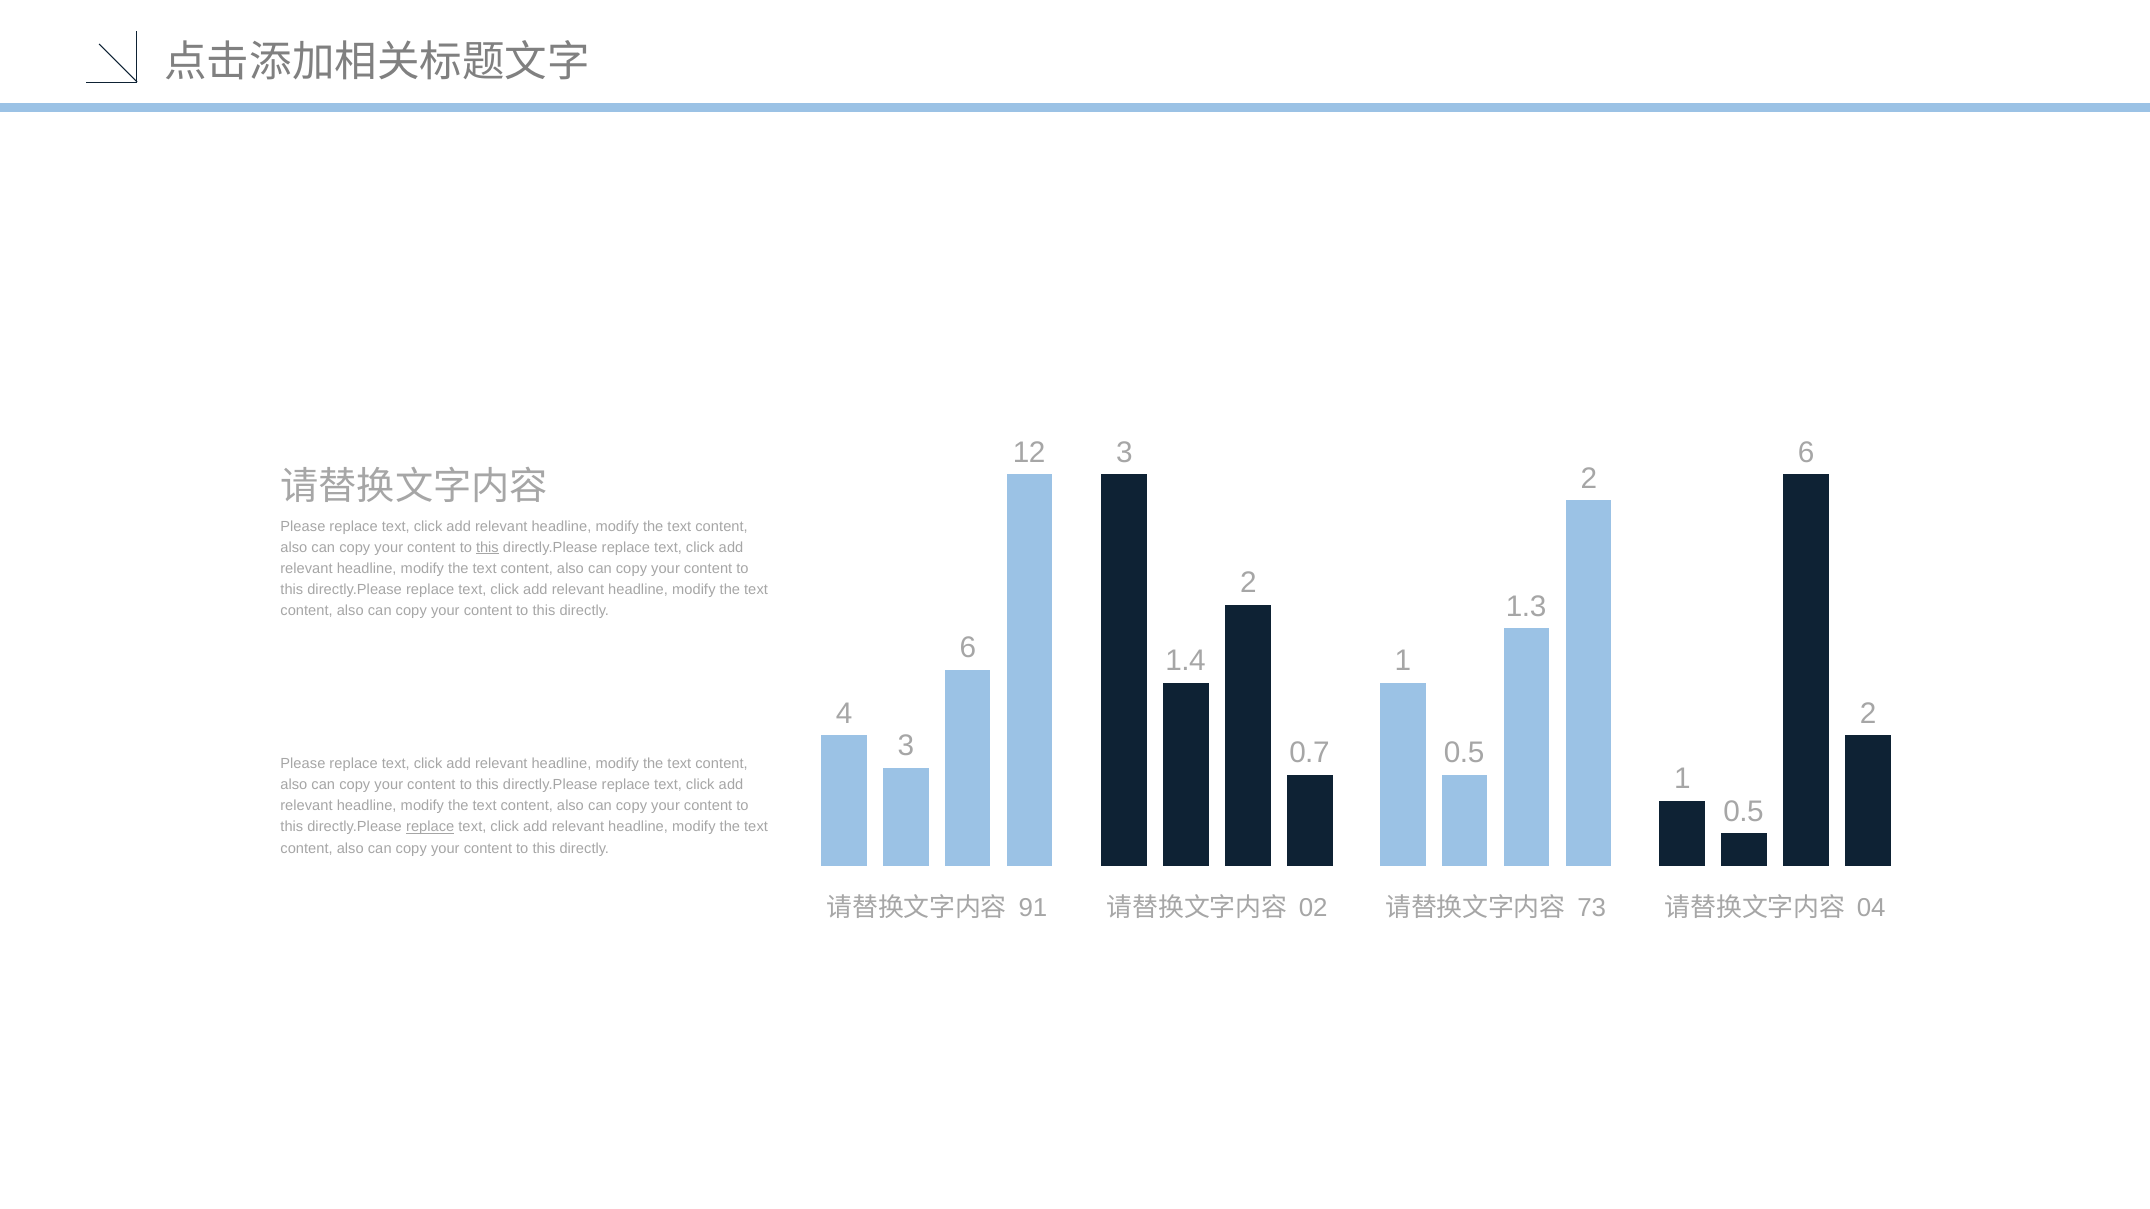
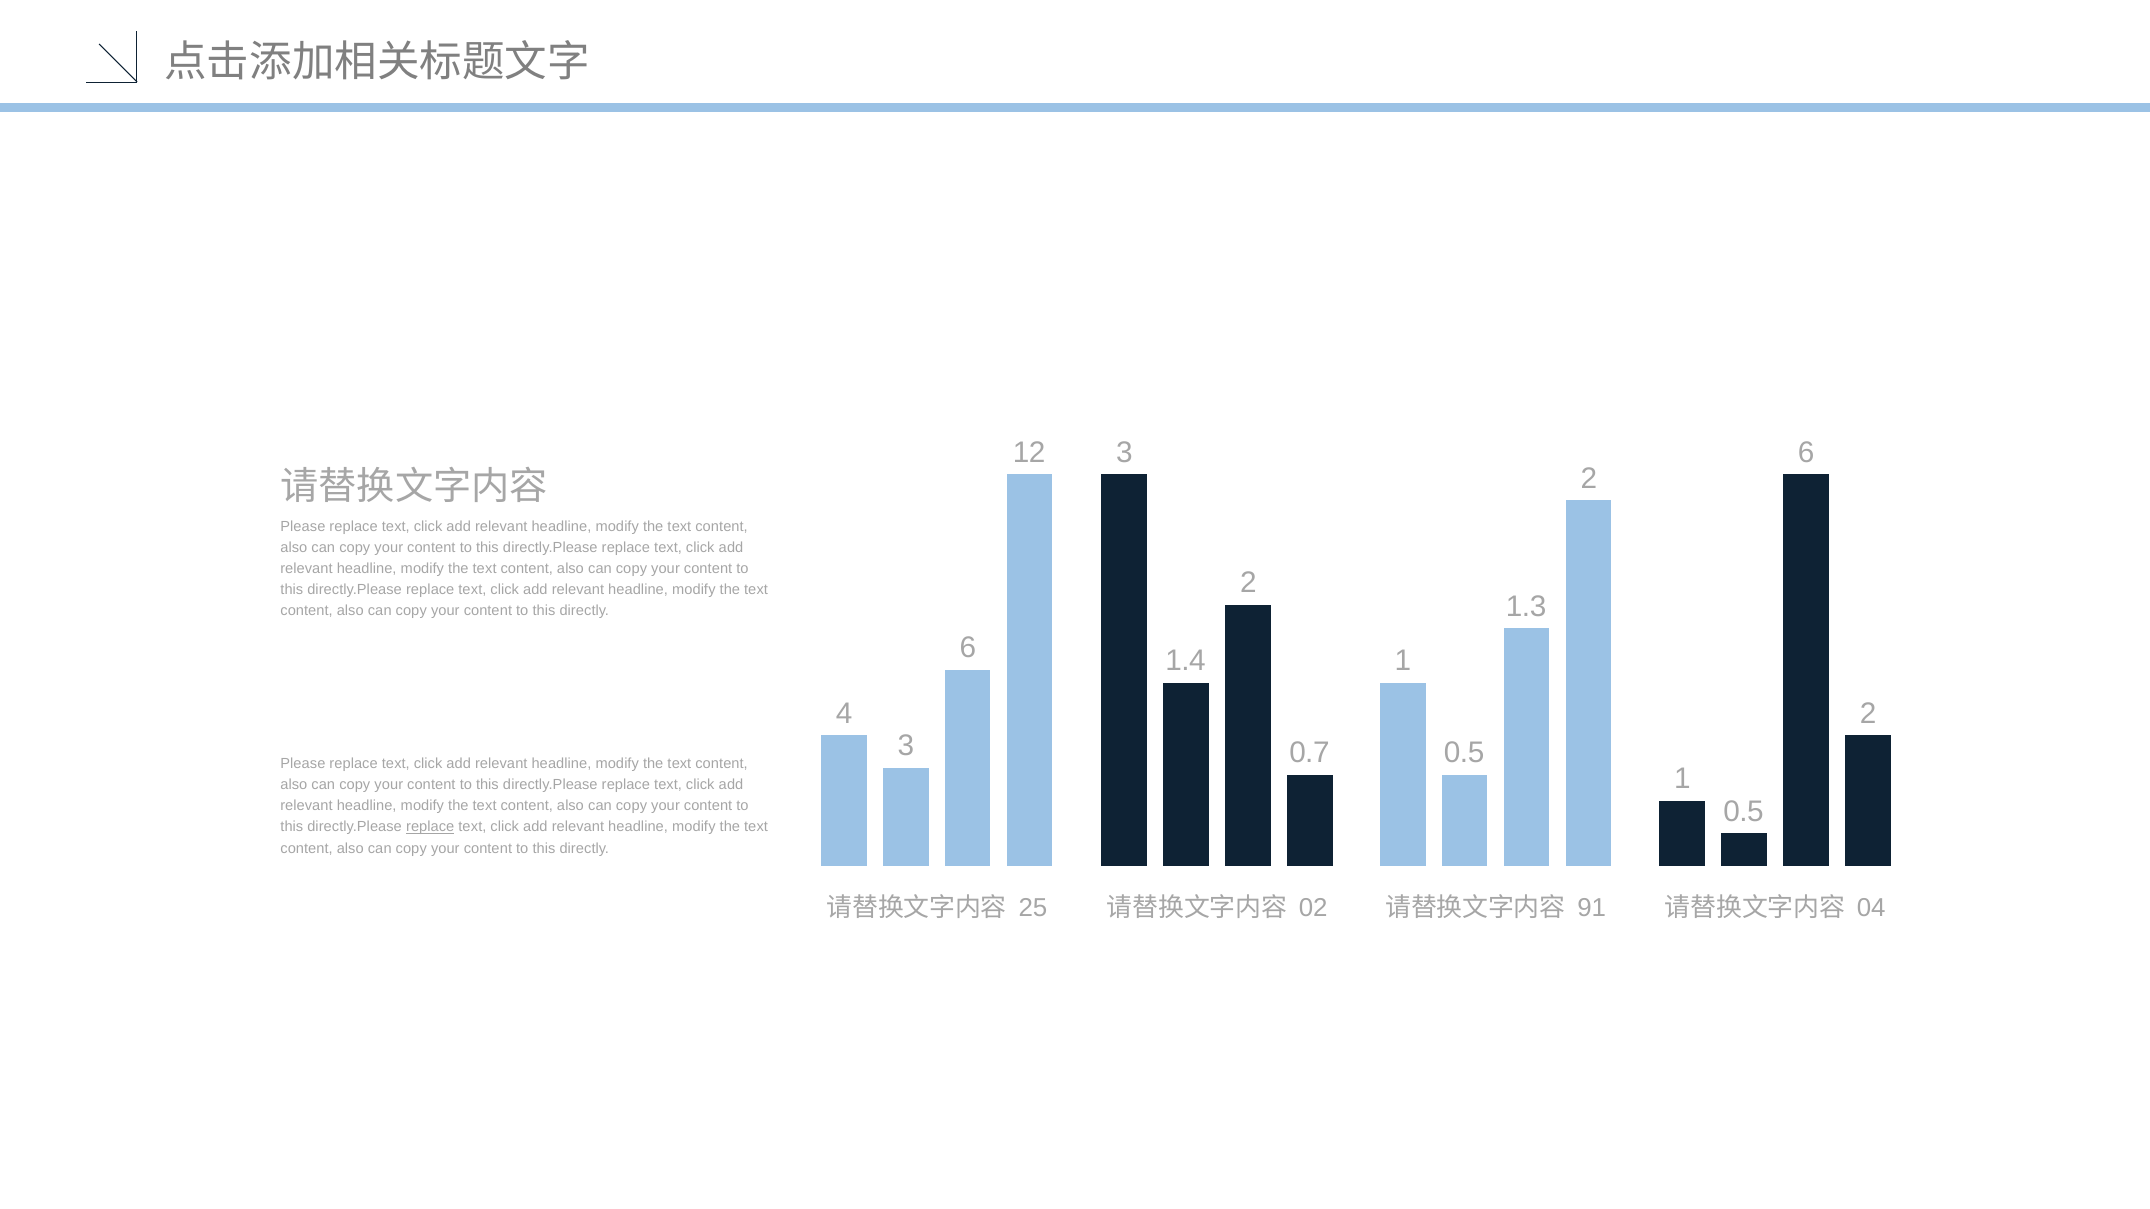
this at (487, 548) underline: present -> none
91: 91 -> 25
73: 73 -> 91
